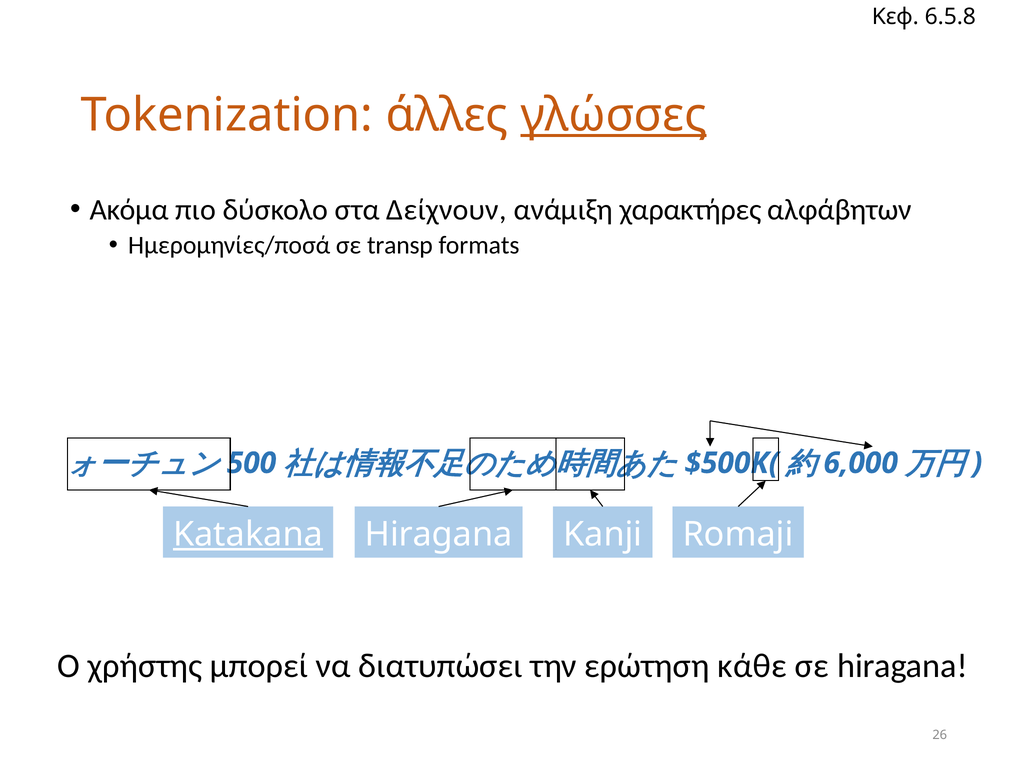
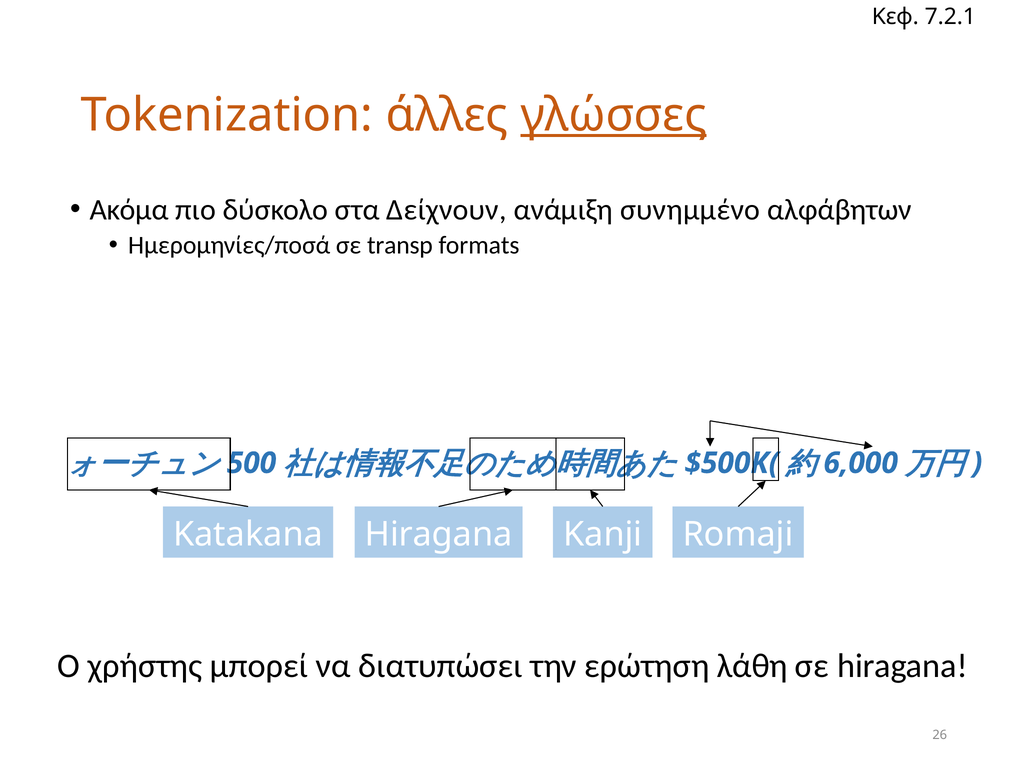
6.5.8: 6.5.8 -> 7.2.1
χαρακτήρες: χαρακτήρες -> συνημμένο
Katakana underline: present -> none
κάθε: κάθε -> λάθη
